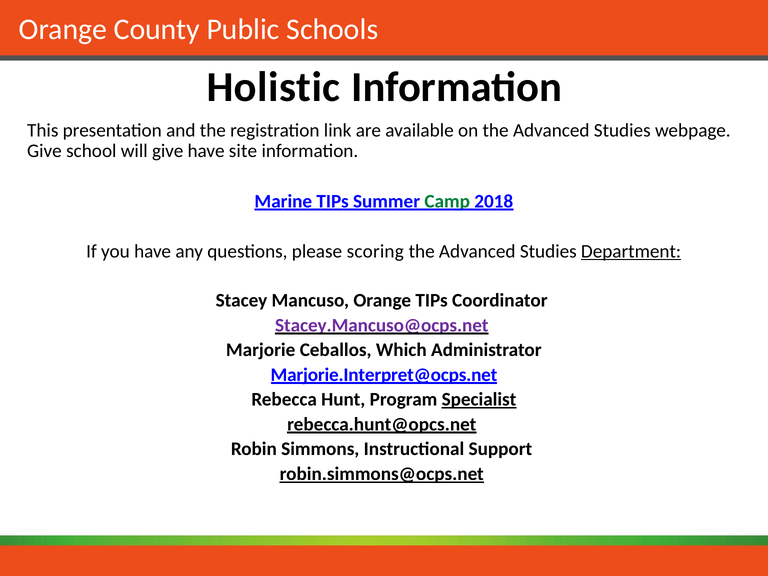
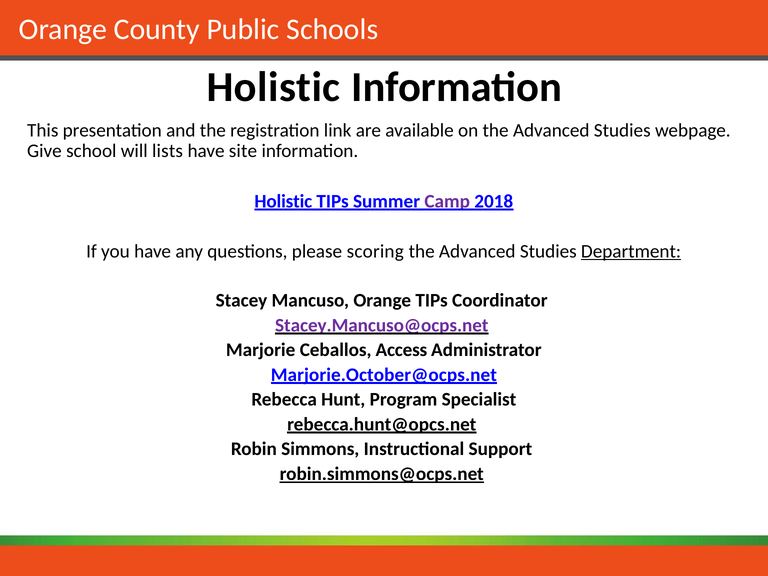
will give: give -> lists
Marine at (283, 201): Marine -> Holistic
Camp colour: green -> purple
Which: Which -> Access
Marjorie.Interpret@ocps.net: Marjorie.Interpret@ocps.net -> Marjorie.October@ocps.net
Specialist underline: present -> none
